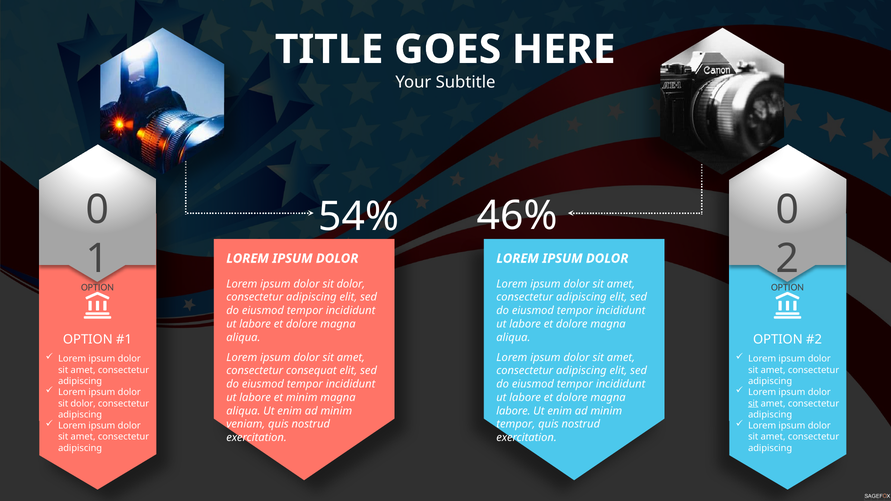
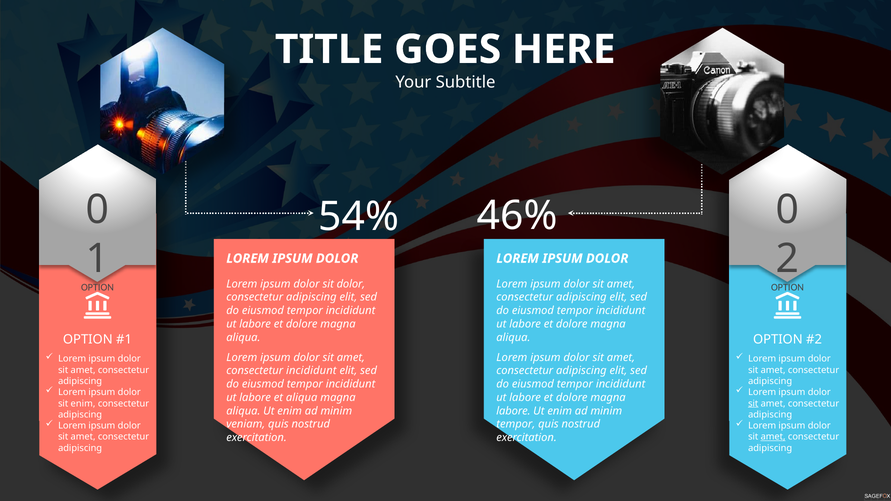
consectetur consequat: consequat -> incididunt
et minim: minim -> aliqua
dolor at (83, 404): dolor -> enim
amet at (773, 437) underline: none -> present
